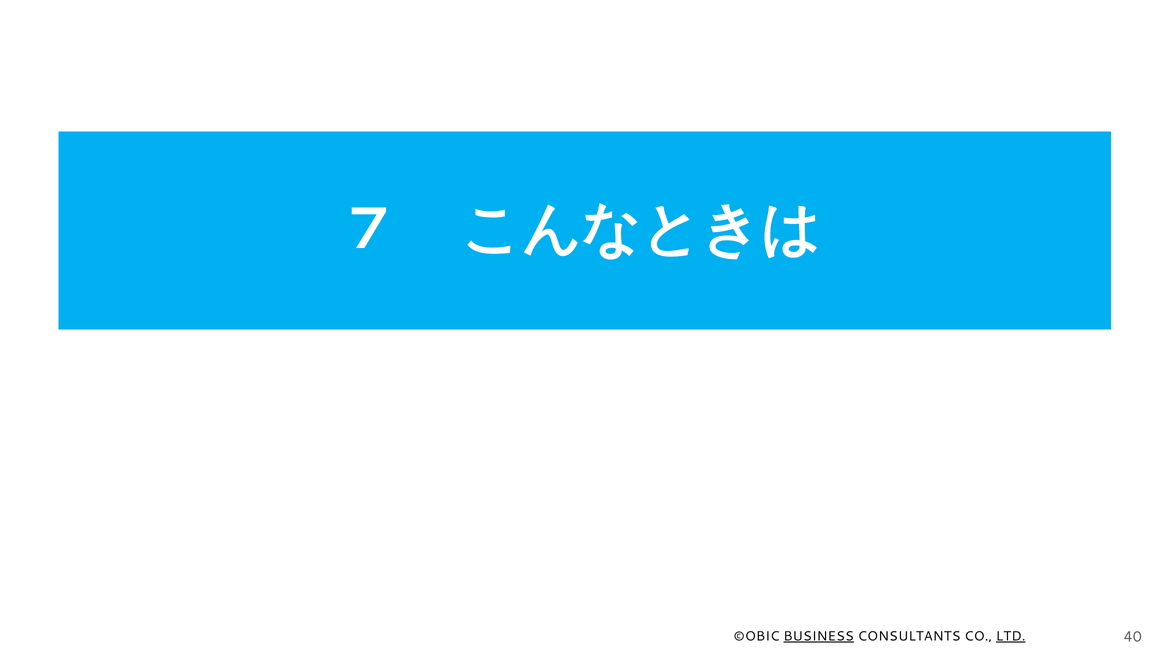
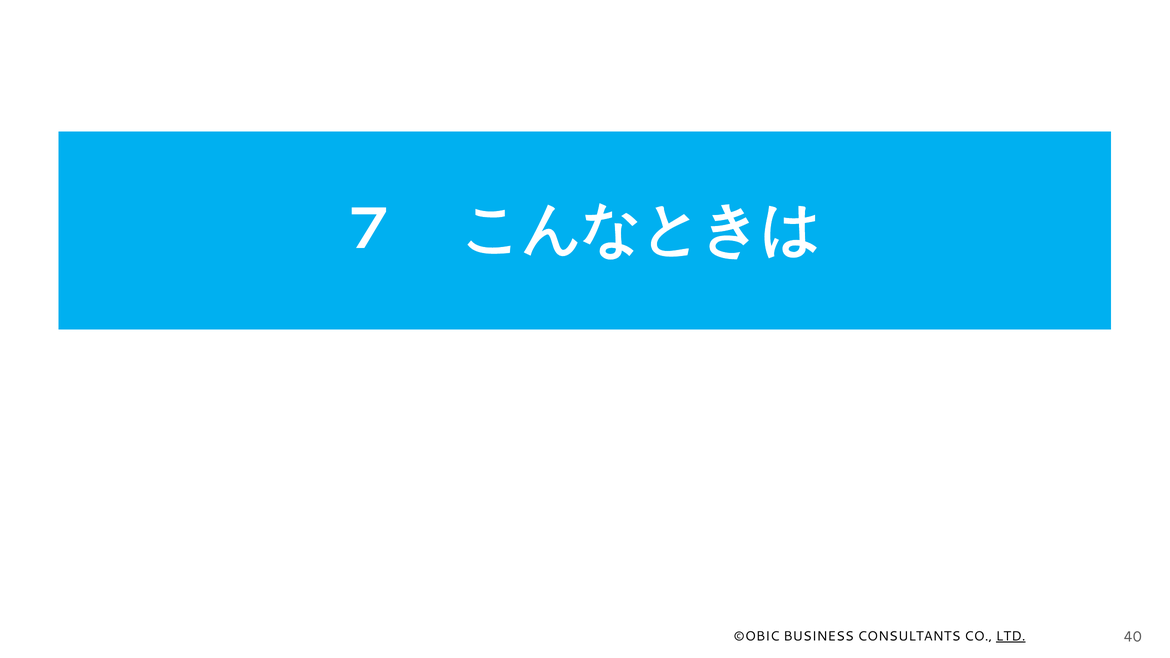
BUSINESS underline: present -> none
